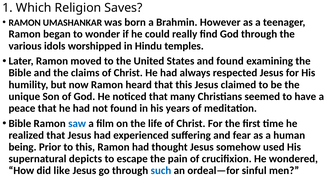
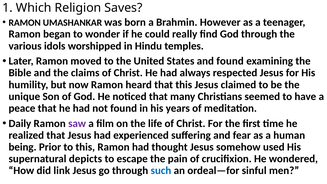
Bible at (20, 123): Bible -> Daily
saw colour: blue -> purple
like: like -> link
